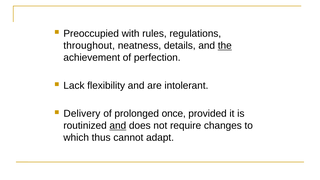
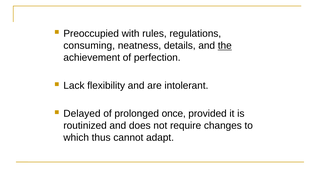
throughout: throughout -> consuming
Delivery: Delivery -> Delayed
and at (118, 126) underline: present -> none
